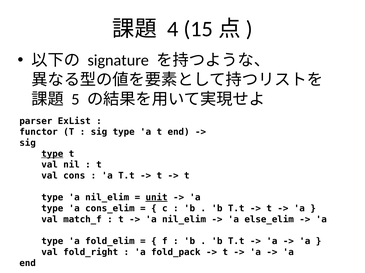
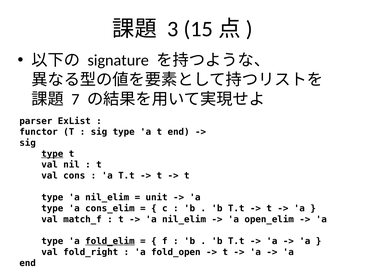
4: 4 -> 3
5: 5 -> 7
unit underline: present -> none
else_elim: else_elim -> open_elim
fold_elim underline: none -> present
fold_pack: fold_pack -> fold_open
